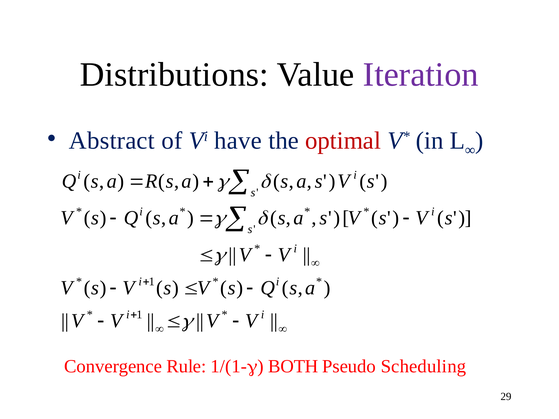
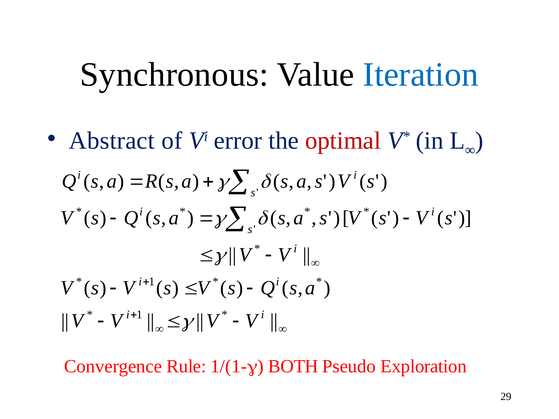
Distributions: Distributions -> Synchronous
Iteration colour: purple -> blue
have: have -> error
Scheduling: Scheduling -> Exploration
